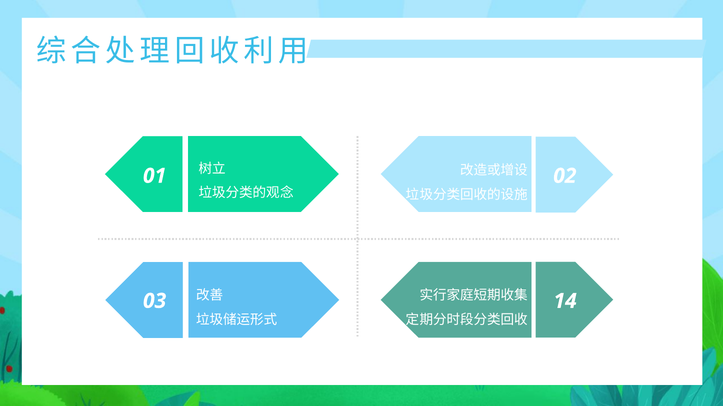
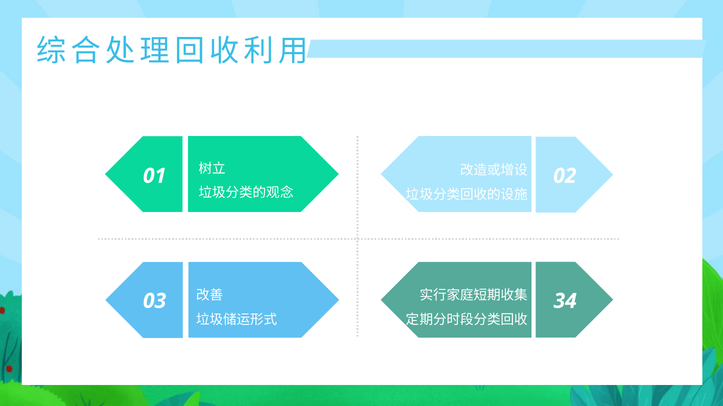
14: 14 -> 34
